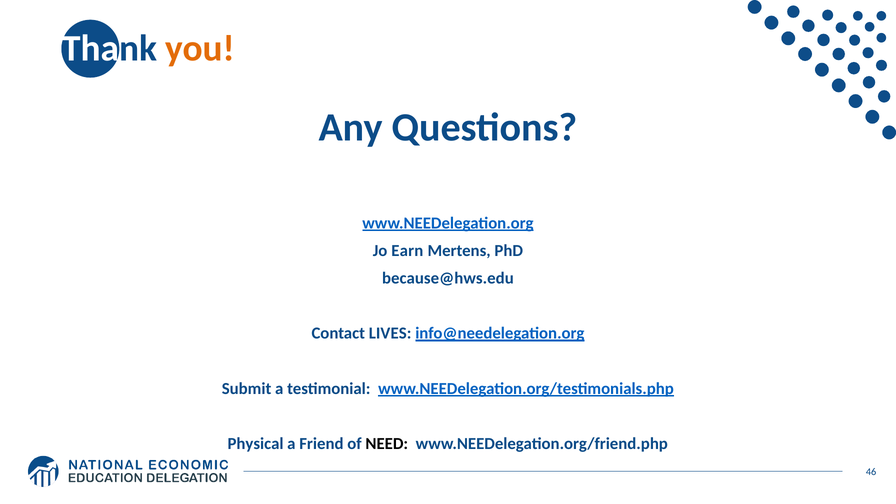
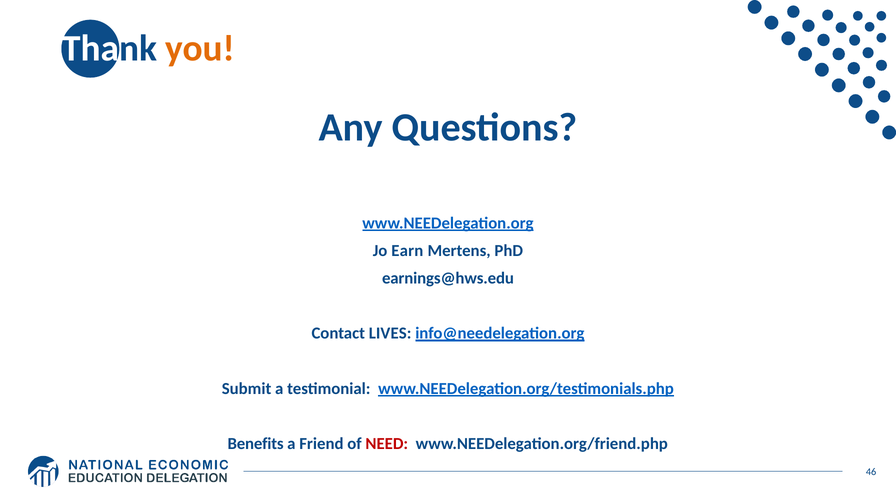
because@hws.edu: because@hws.edu -> earnings@hws.edu
Physical: Physical -> Benefits
NEED colour: black -> red
